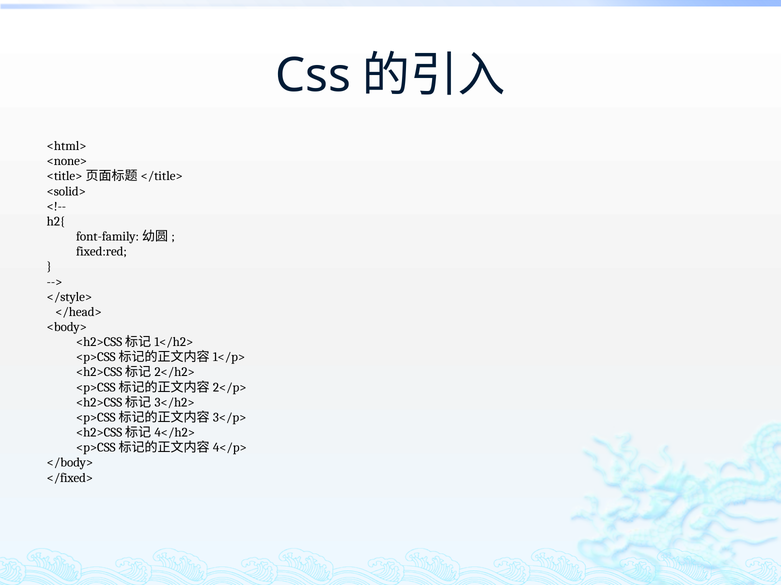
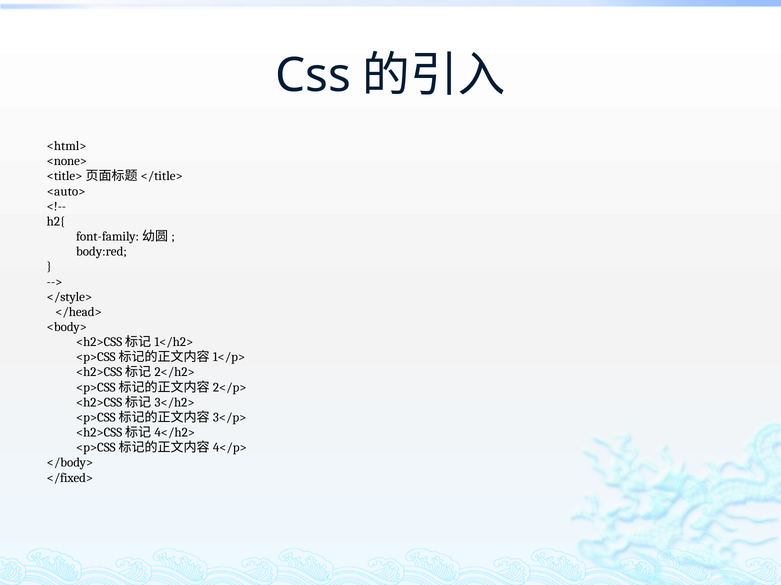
<solid>: <solid> -> <auto>
fixed:red: fixed:red -> body:red
